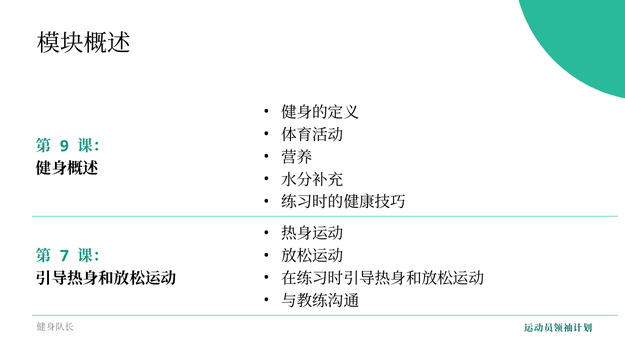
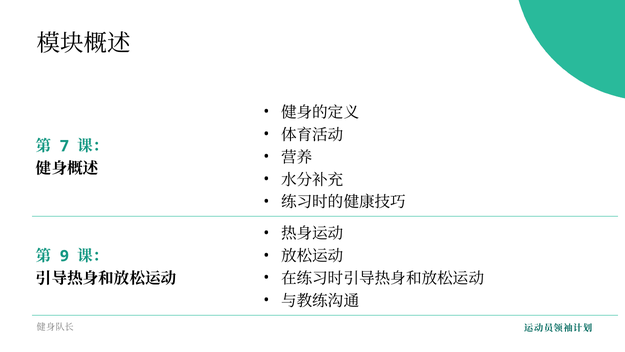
9: 9 -> 7
7: 7 -> 9
